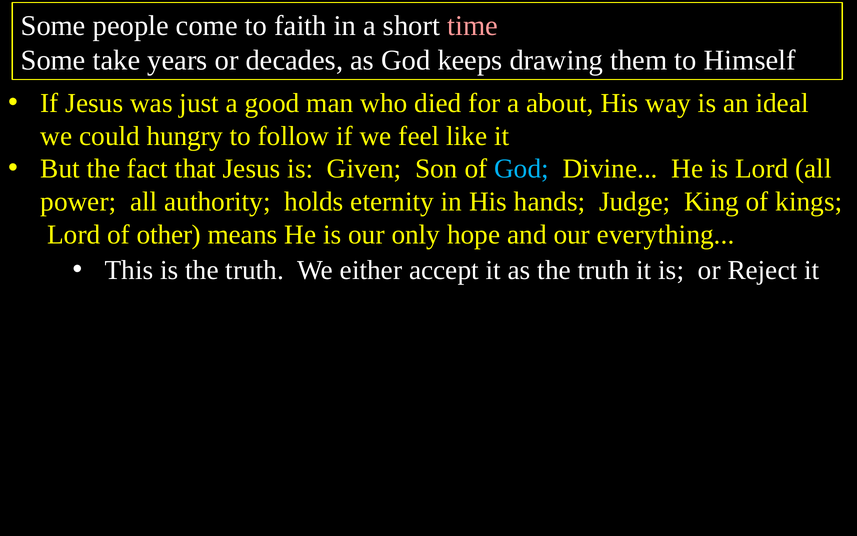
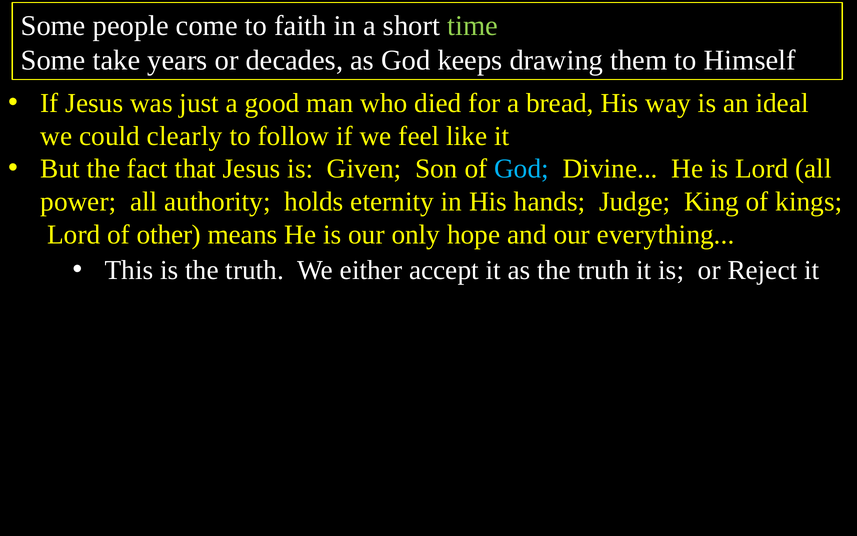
time colour: pink -> light green
about: about -> bread
hungry: hungry -> clearly
